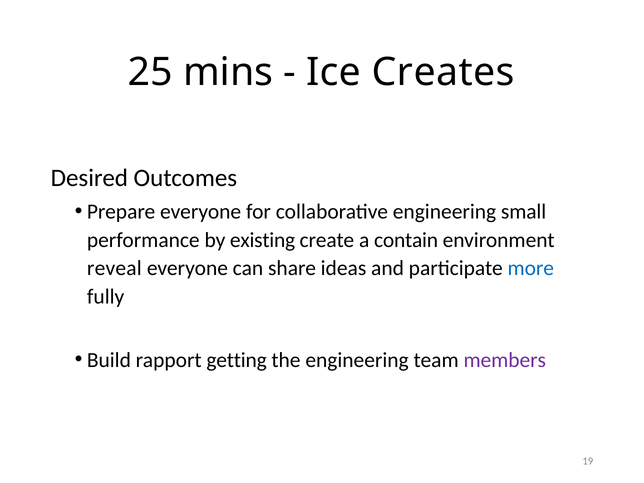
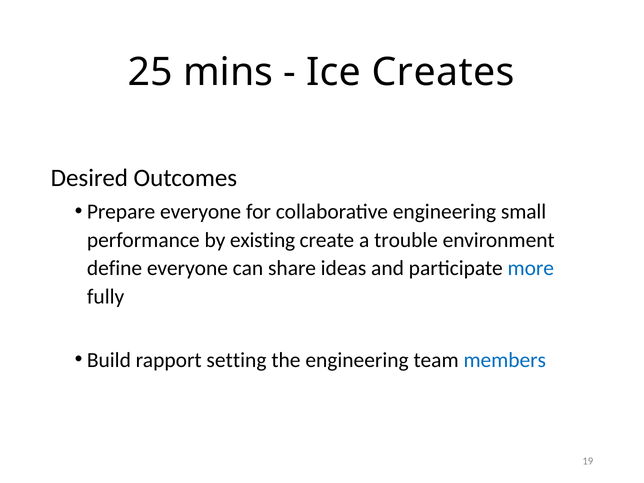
contain: contain -> trouble
reveal: reveal -> define
getting: getting -> setting
members colour: purple -> blue
